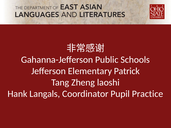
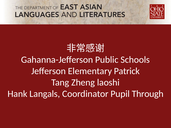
Practice: Practice -> Through
